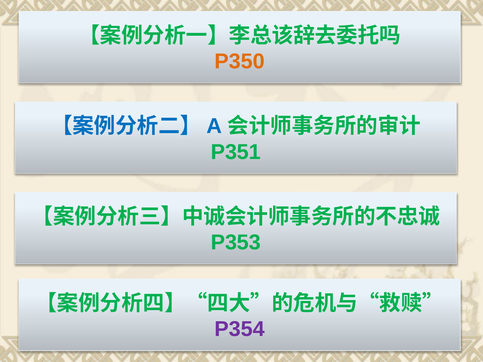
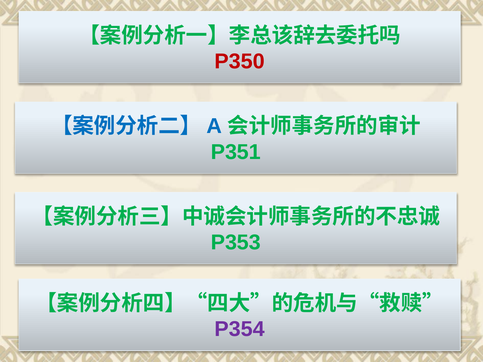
P350 colour: orange -> red
